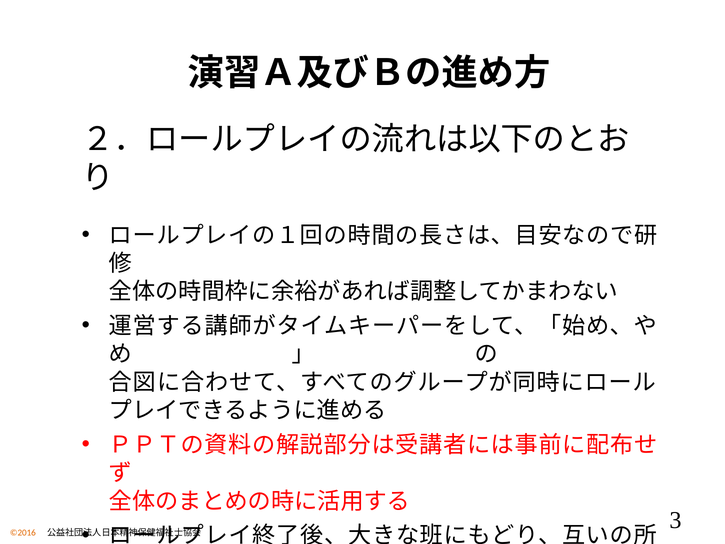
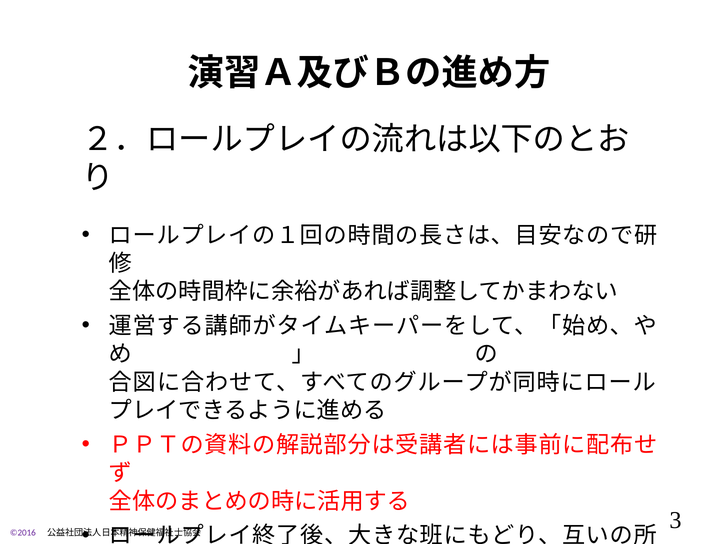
©2016 colour: orange -> purple
